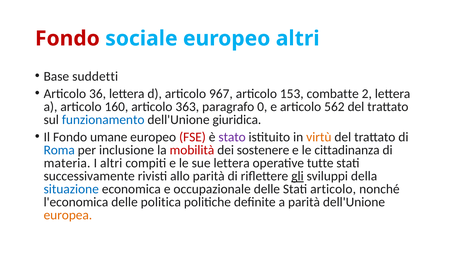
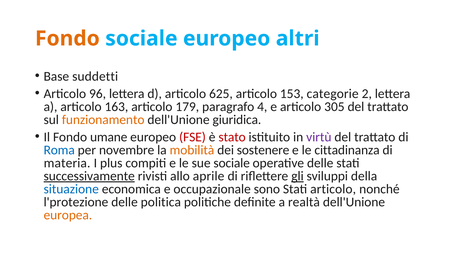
Fondo at (67, 39) colour: red -> orange
36: 36 -> 96
967: 967 -> 625
combatte: combatte -> categorie
160: 160 -> 163
363: 363 -> 179
0: 0 -> 4
562: 562 -> 305
funzionamento colour: blue -> orange
stato colour: purple -> red
virtù colour: orange -> purple
inclusione: inclusione -> novembre
mobilità colour: red -> orange
I altri: altri -> plus
sue lettera: lettera -> sociale
operative tutte: tutte -> delle
successivamente underline: none -> present
allo parità: parità -> aprile
occupazionale delle: delle -> sono
l'economica: l'economica -> l'protezione
a parità: parità -> realtà
